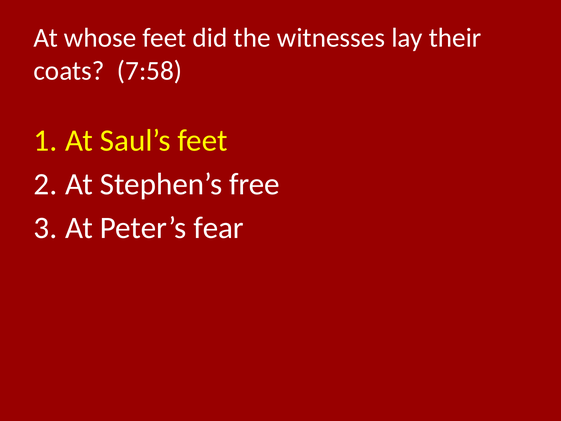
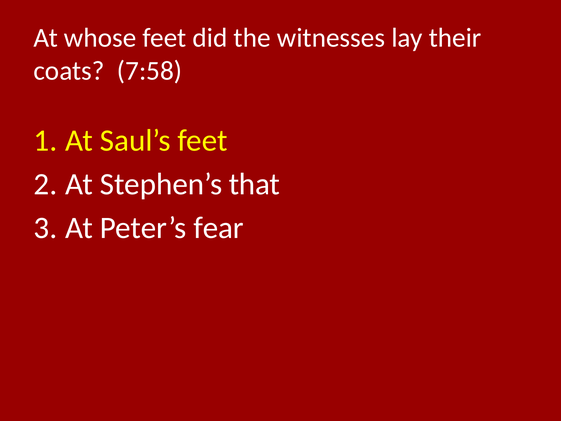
free: free -> that
